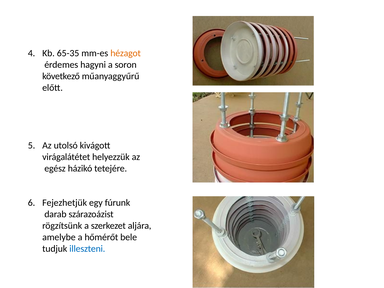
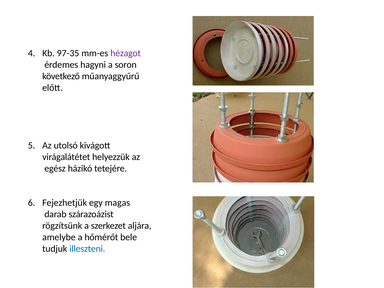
65-35: 65-35 -> 97-35
hézagot colour: orange -> purple
fúrunk: fúrunk -> magas
